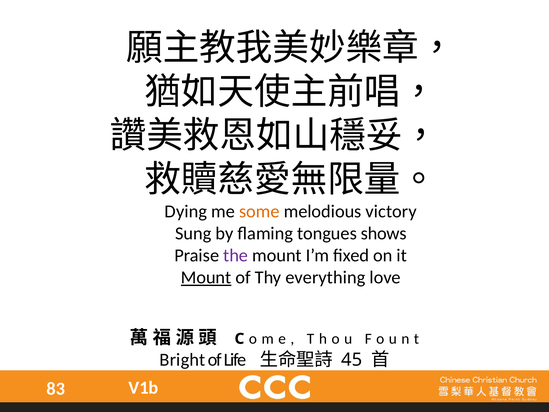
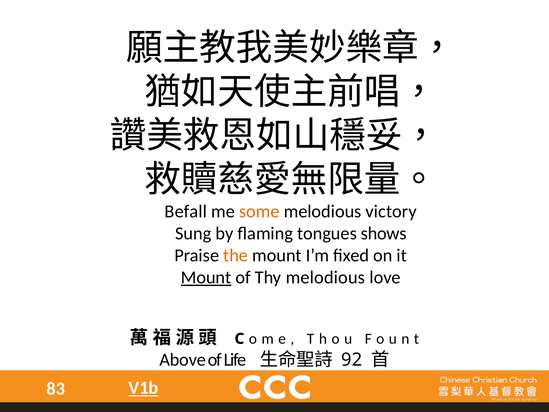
Dying: Dying -> Befall
the colour: purple -> orange
Thy everything: everything -> melodious
Bright: Bright -> Above
45: 45 -> 92
V1b underline: none -> present
